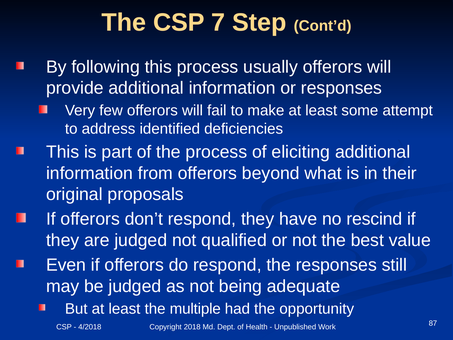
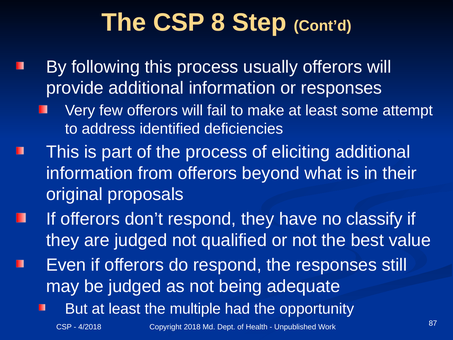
7: 7 -> 8
rescind: rescind -> classify
